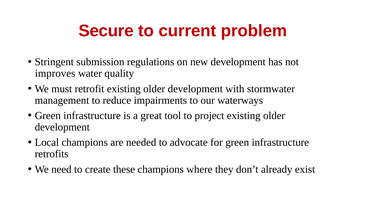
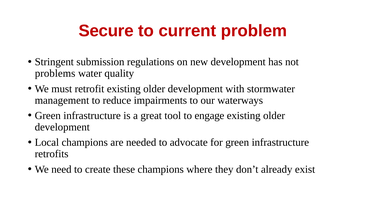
improves: improves -> problems
project: project -> engage
